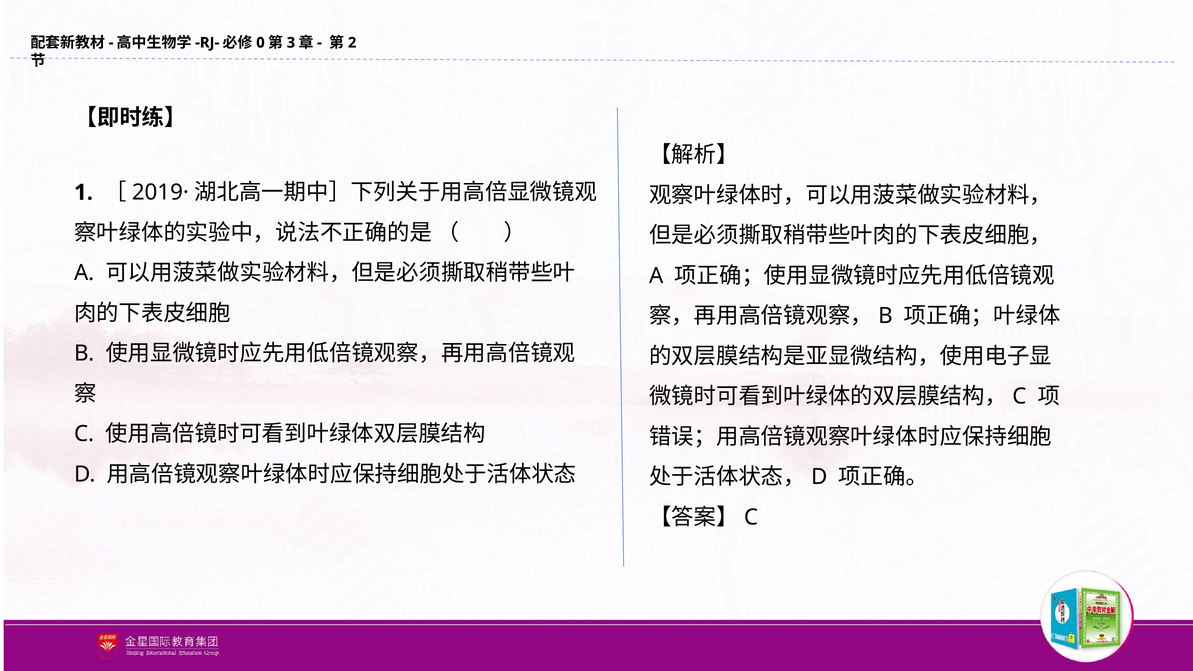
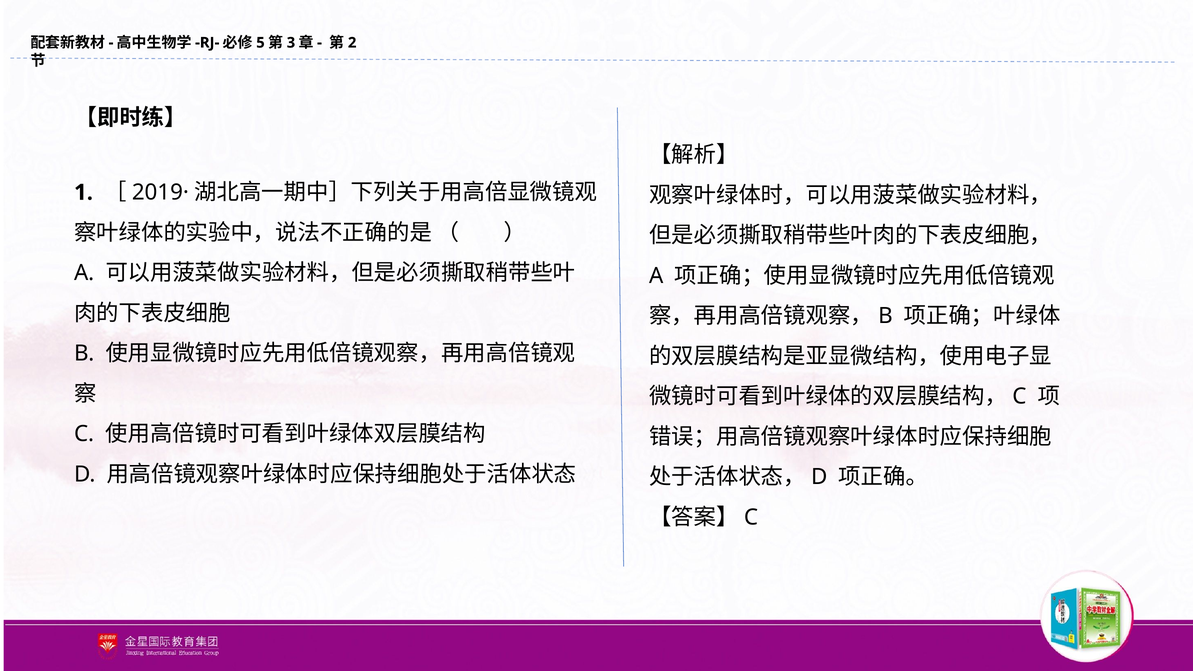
0: 0 -> 5
